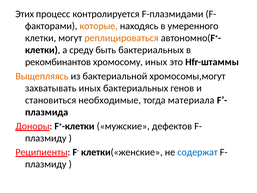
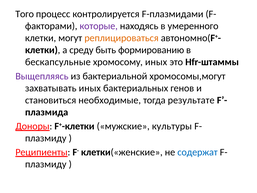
Этих: Этих -> Того
которые colour: orange -> purple
быть бактериальных: бактериальных -> формированию
рекомбинантов: рекомбинантов -> бескапсульные
Выщепляясь colour: orange -> purple
материала: материала -> результате
дефектов: дефектов -> культуры
